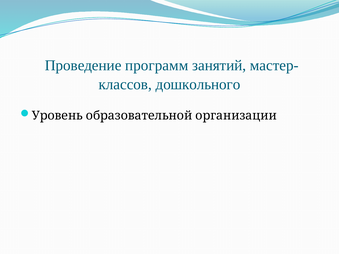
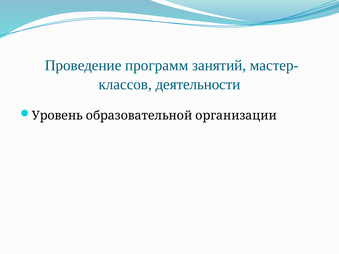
дошкольного: дошкольного -> деятельности
